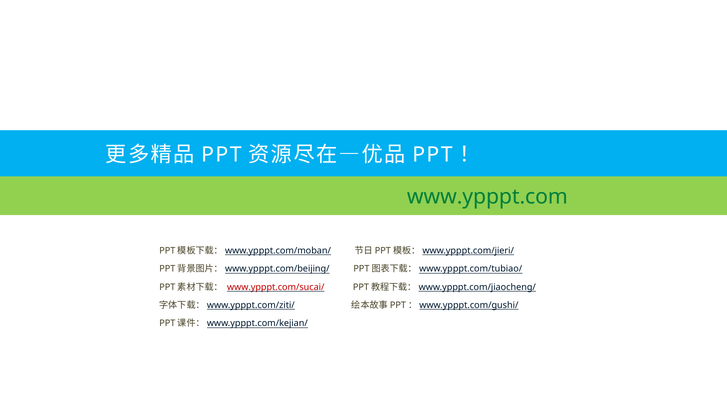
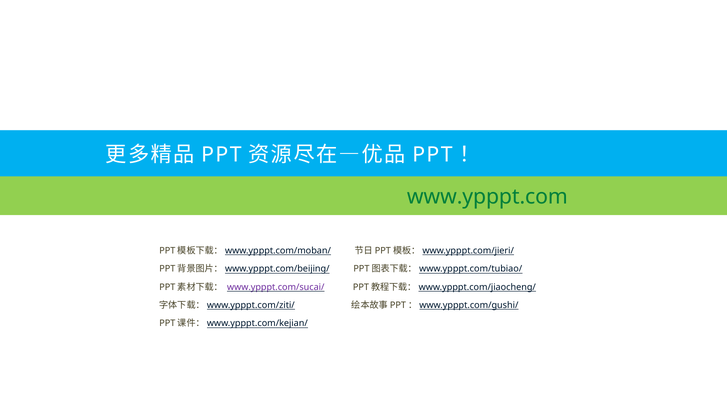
www.ypppt.com/sucai/ colour: red -> purple
